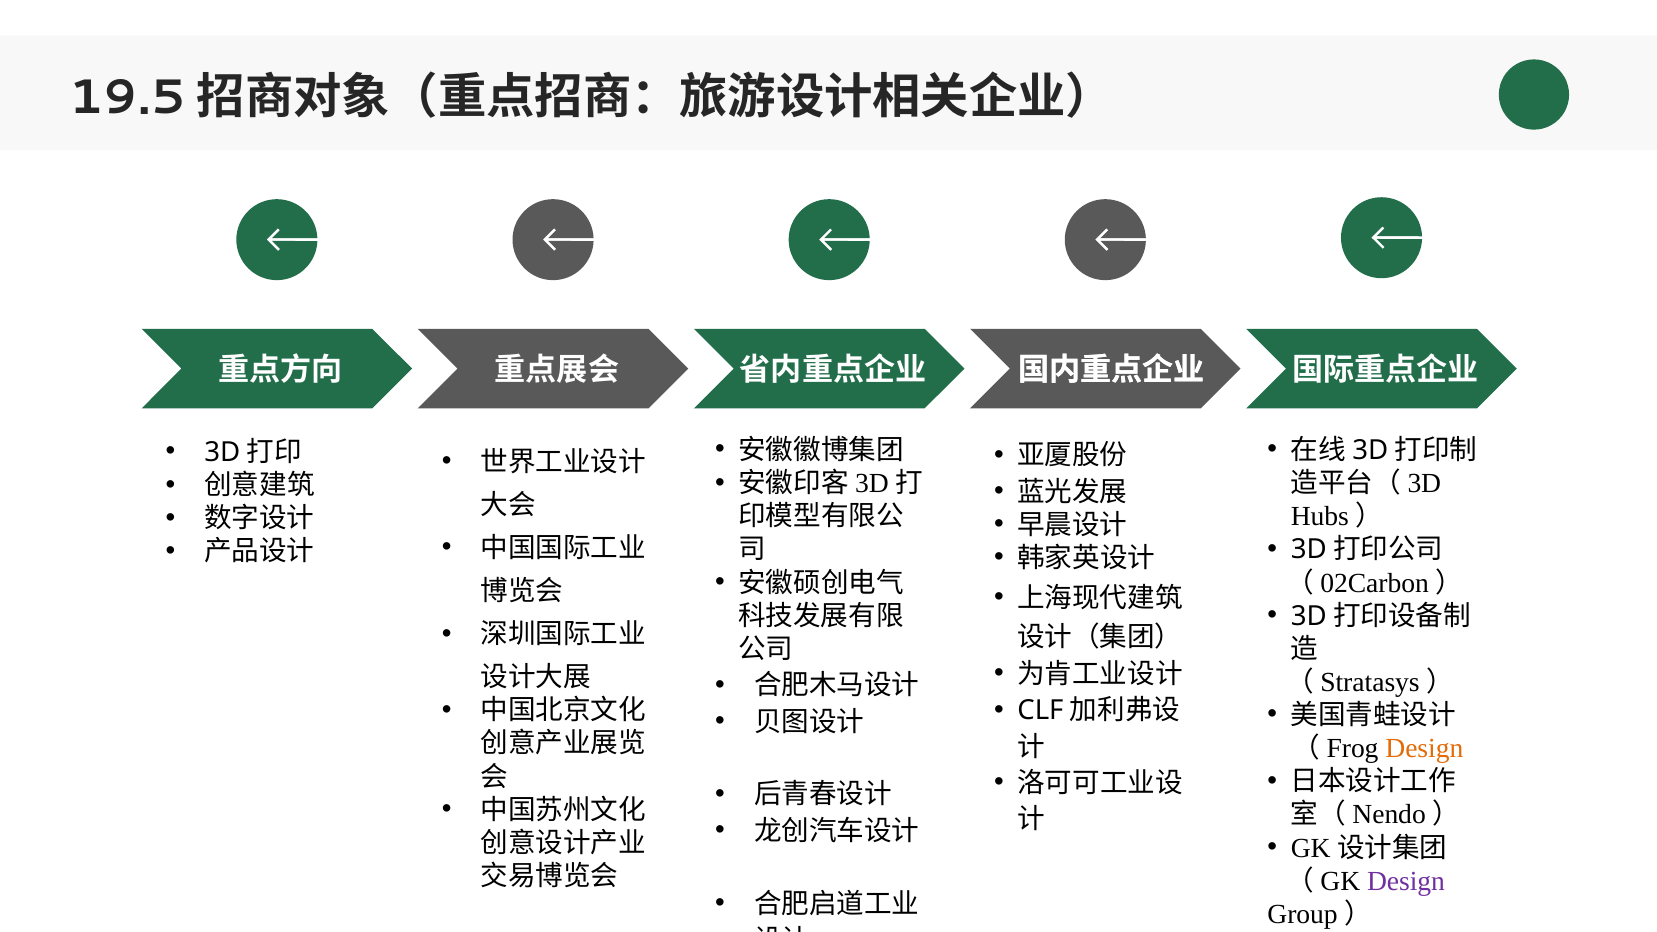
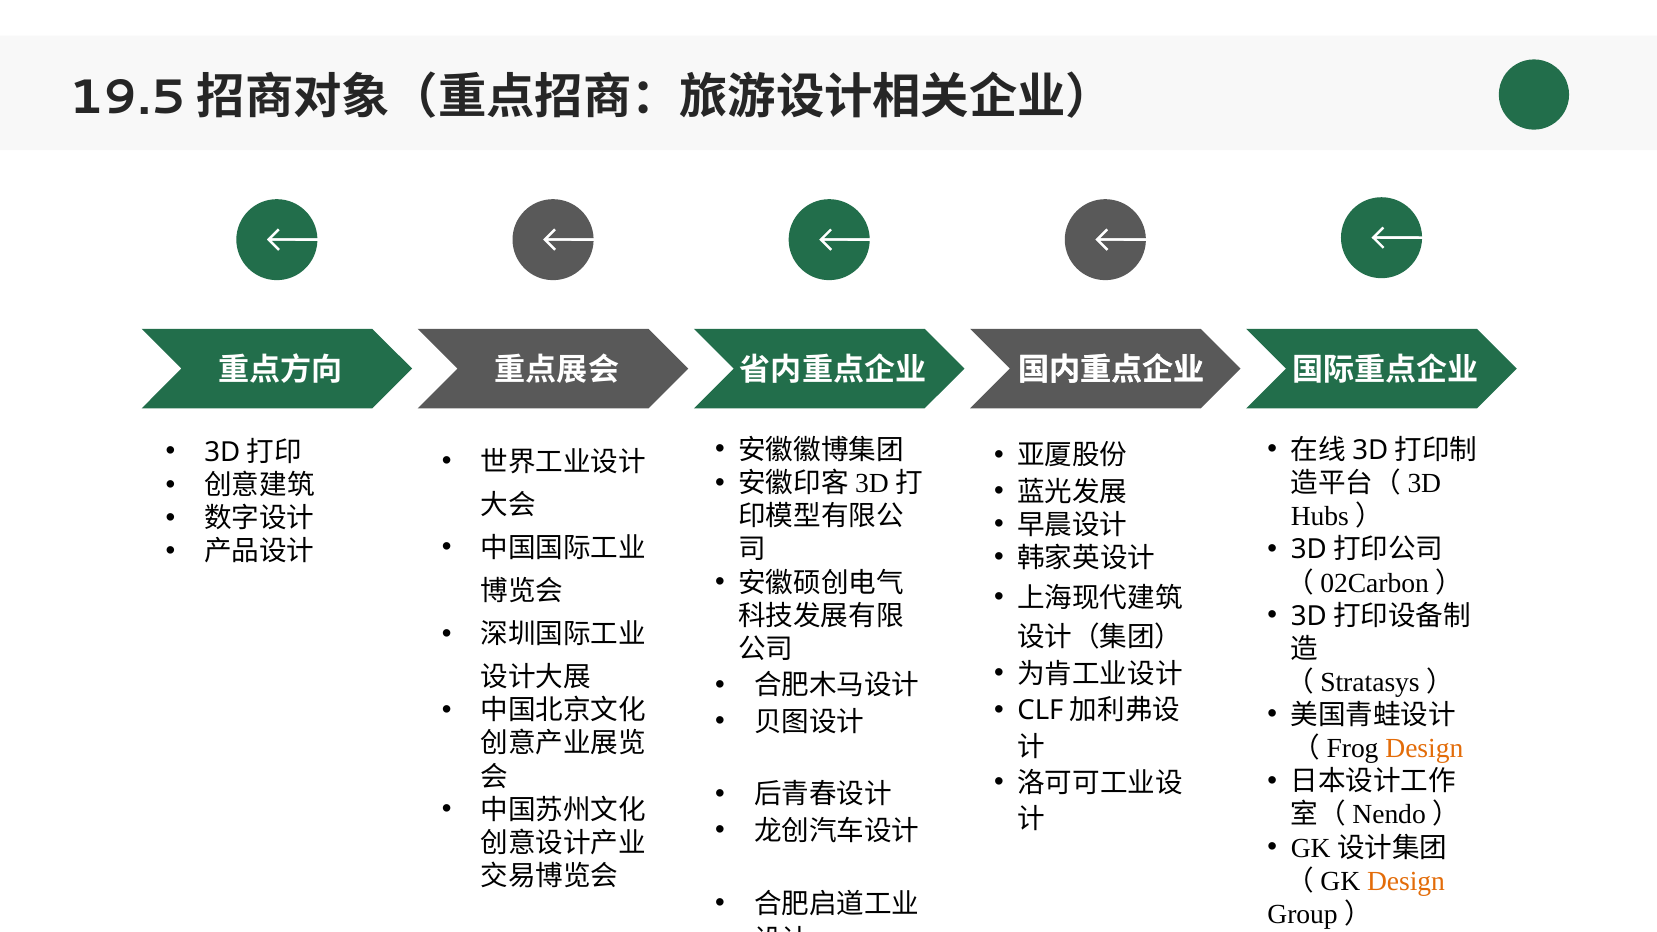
Design at (1406, 881) colour: purple -> orange
